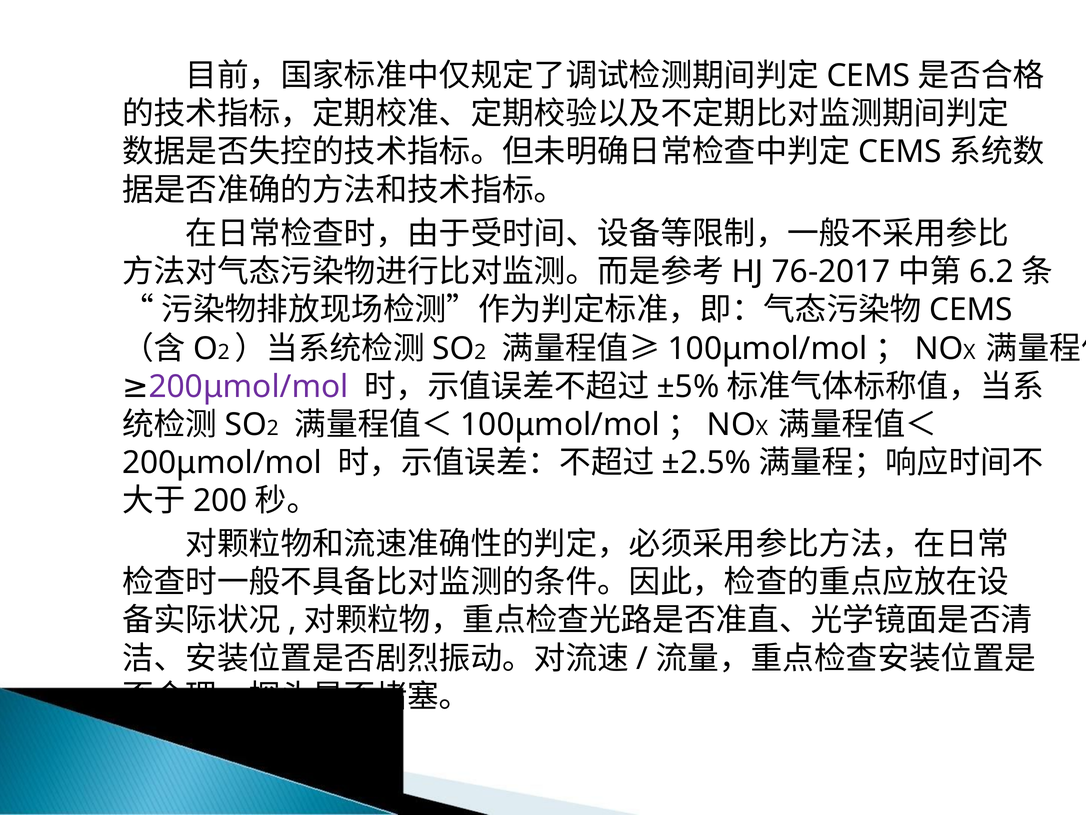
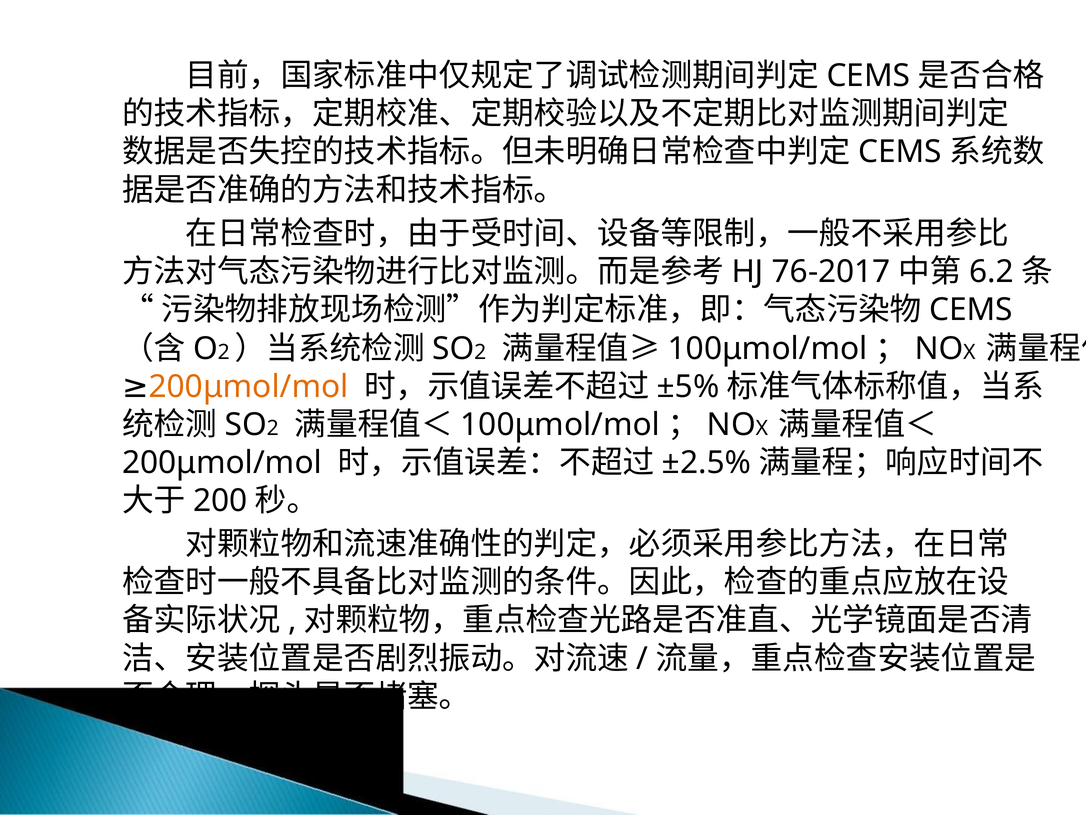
200μmol/mol at (249, 386) colour: purple -> orange
